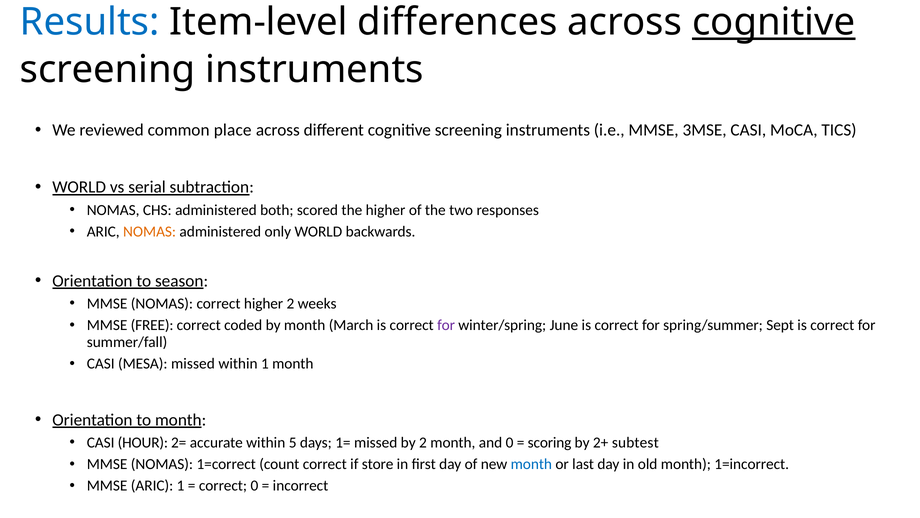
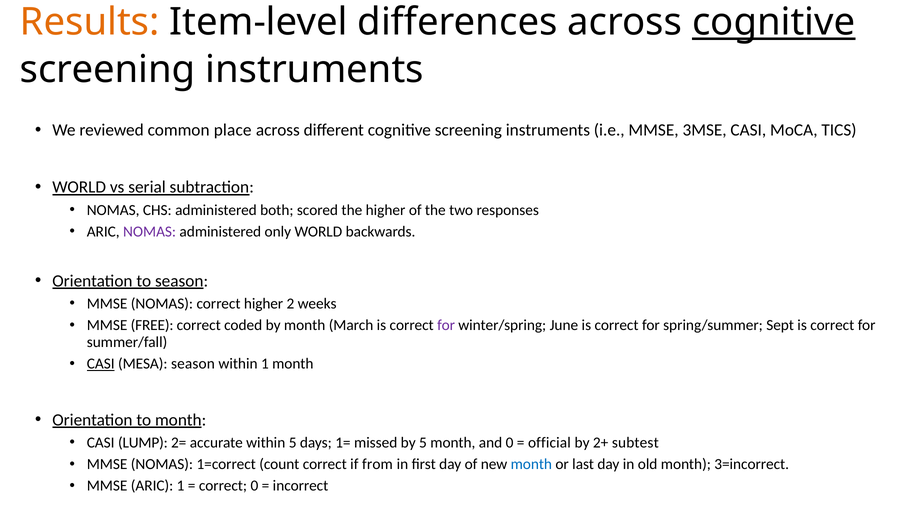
Results colour: blue -> orange
NOMAS at (150, 231) colour: orange -> purple
CASI at (101, 363) underline: none -> present
MESA missed: missed -> season
HOUR: HOUR -> LUMP
by 2: 2 -> 5
scoring: scoring -> official
store: store -> from
1=incorrect: 1=incorrect -> 3=incorrect
